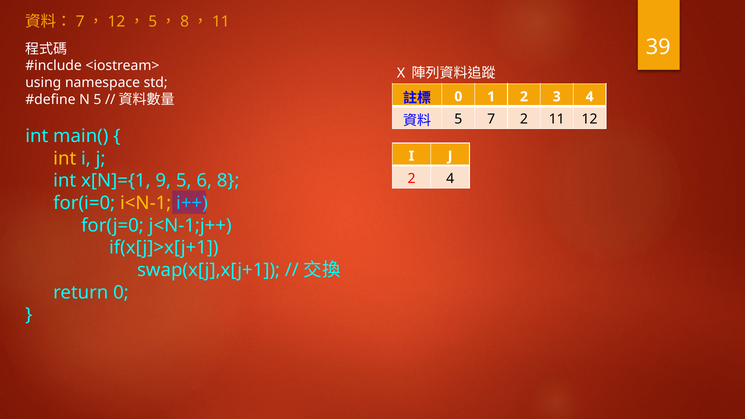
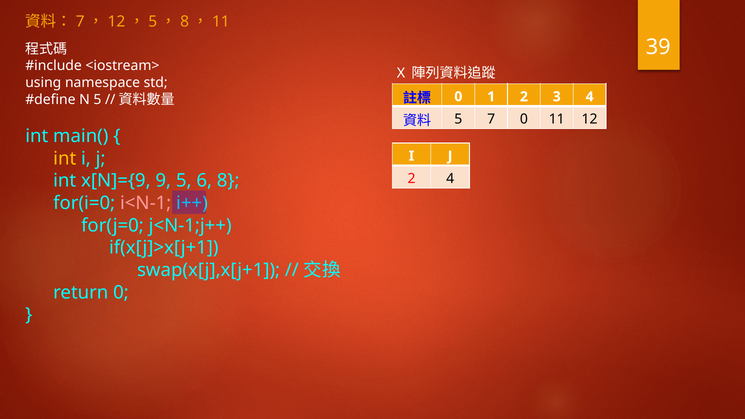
7 2: 2 -> 0
x[N]={1: x[N]={1 -> x[N]={9
i<N-1 colour: yellow -> pink
